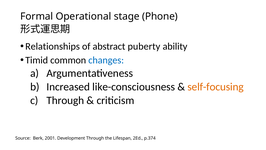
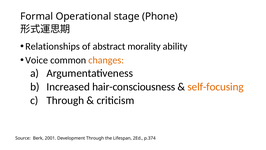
puberty: puberty -> morality
Timid: Timid -> Voice
changes colour: blue -> orange
like-consciousness: like-consciousness -> hair-consciousness
